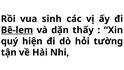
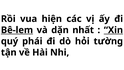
sinh: sinh -> hiện
thấy: thấy -> nhất
Xin underline: none -> present
hiện: hiện -> phái
